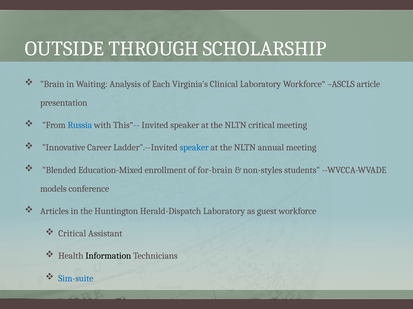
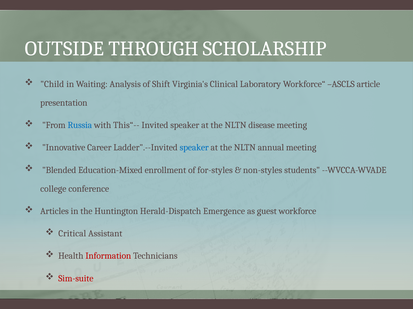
Brain: Brain -> Child
Each: Each -> Shift
NLTN critical: critical -> disease
for-brain: for-brain -> for-styles
models: models -> college
Herald-Dispatch Laboratory: Laboratory -> Emergence
Information colour: black -> red
Sim-suite colour: blue -> red
